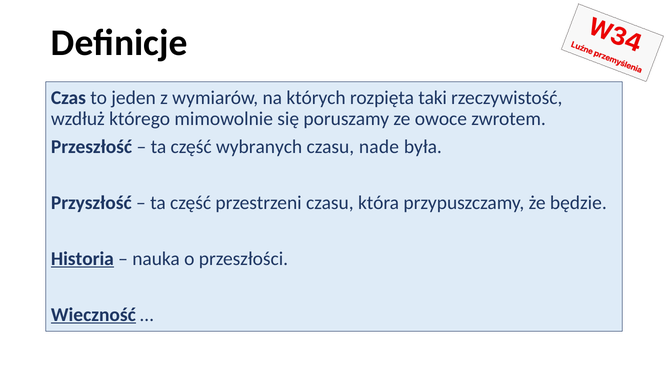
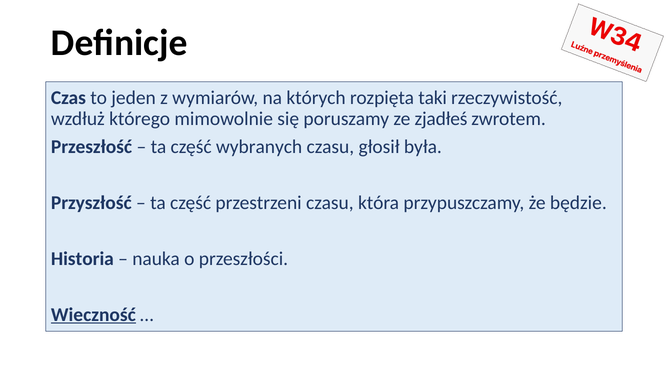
owoce: owoce -> zjadłeś
nade: nade -> głosił
Historia underline: present -> none
